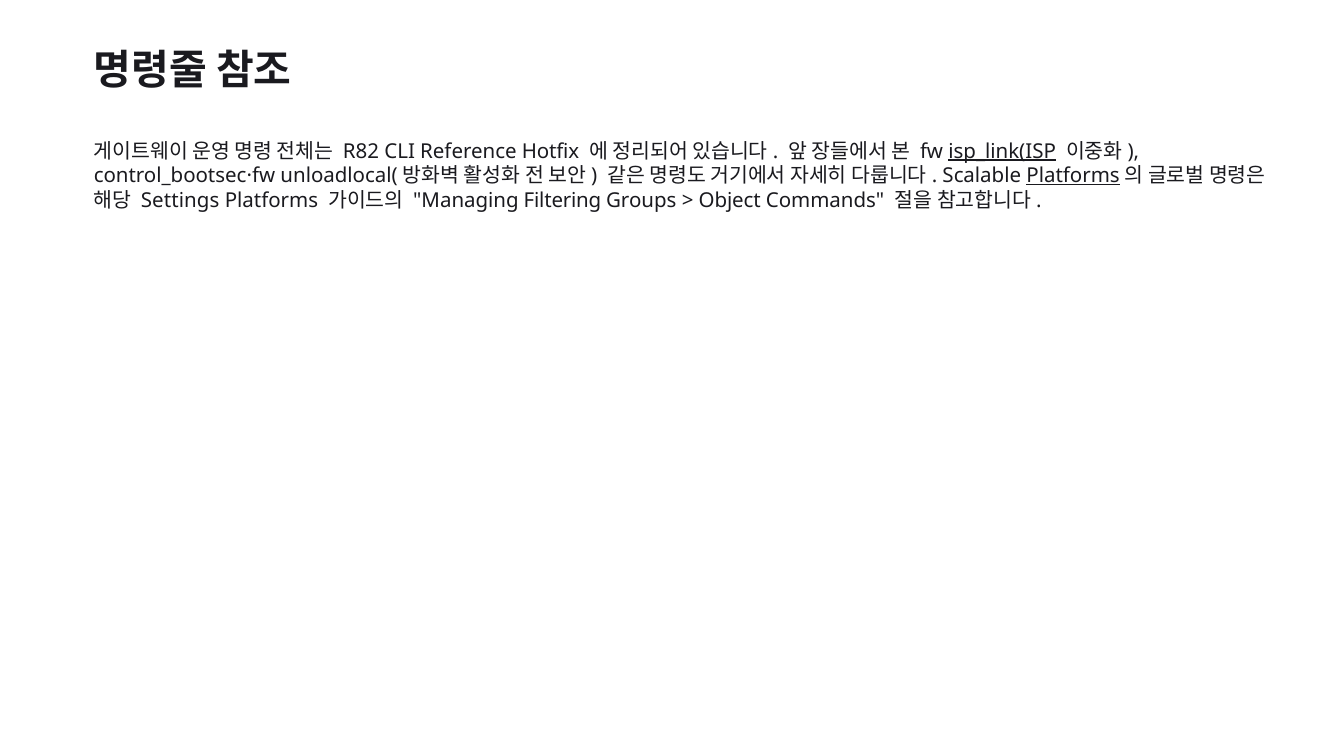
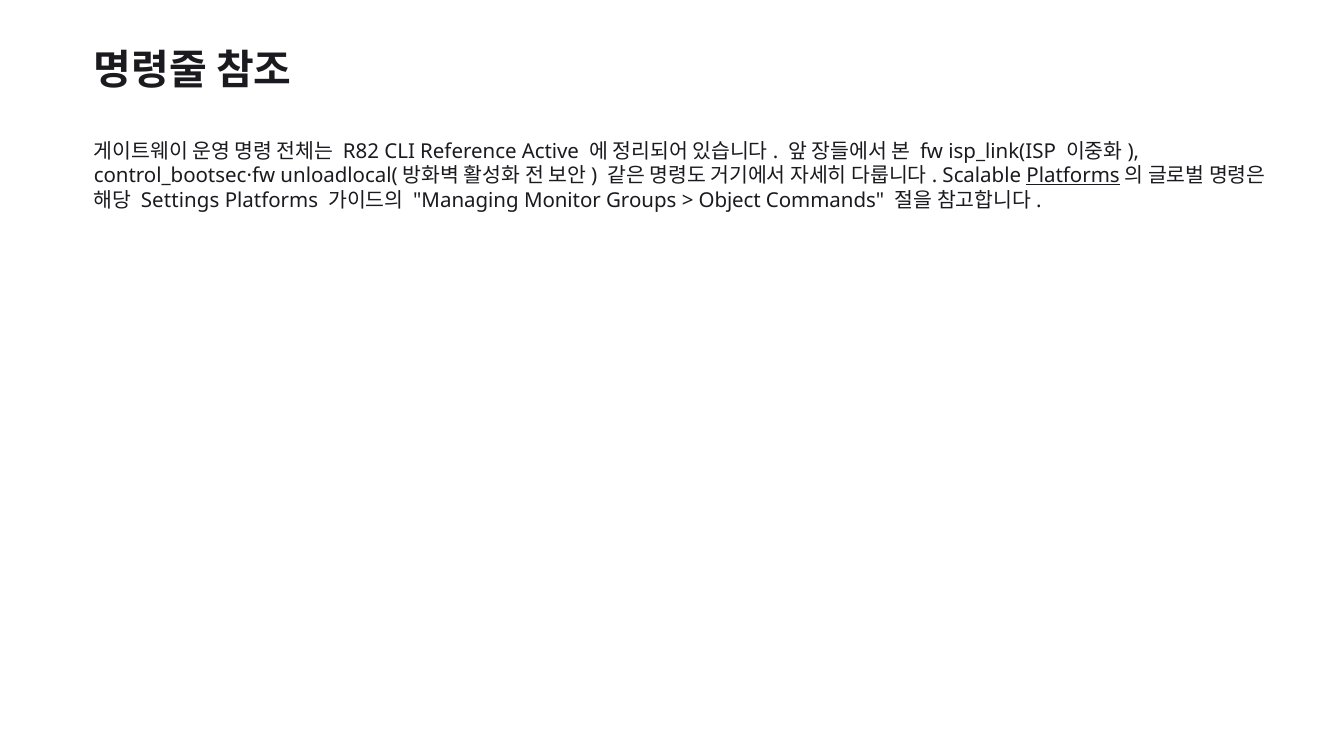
Hotfix: Hotfix -> Active
isp_link(ISP underline: present -> none
Filtering: Filtering -> Monitor
